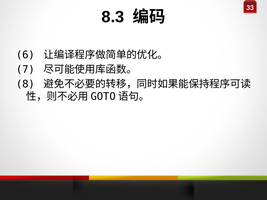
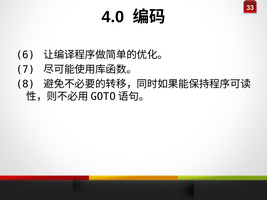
8.3: 8.3 -> 4.0
